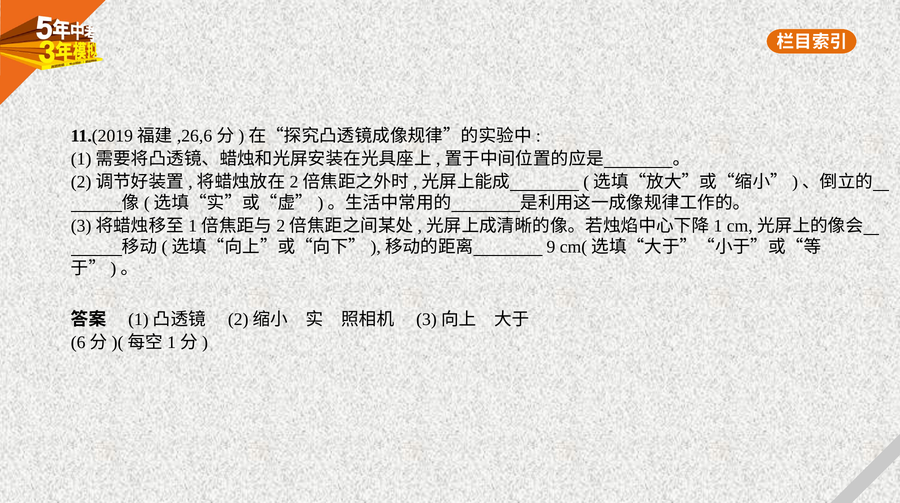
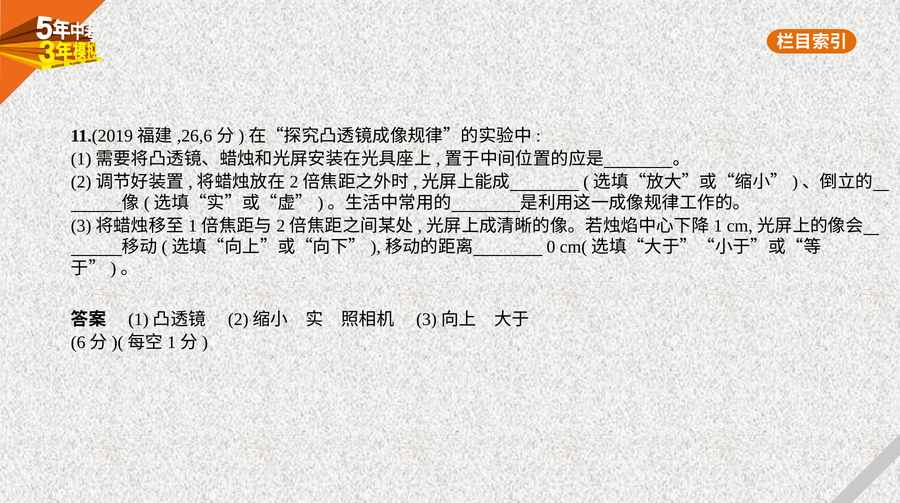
9: 9 -> 0
